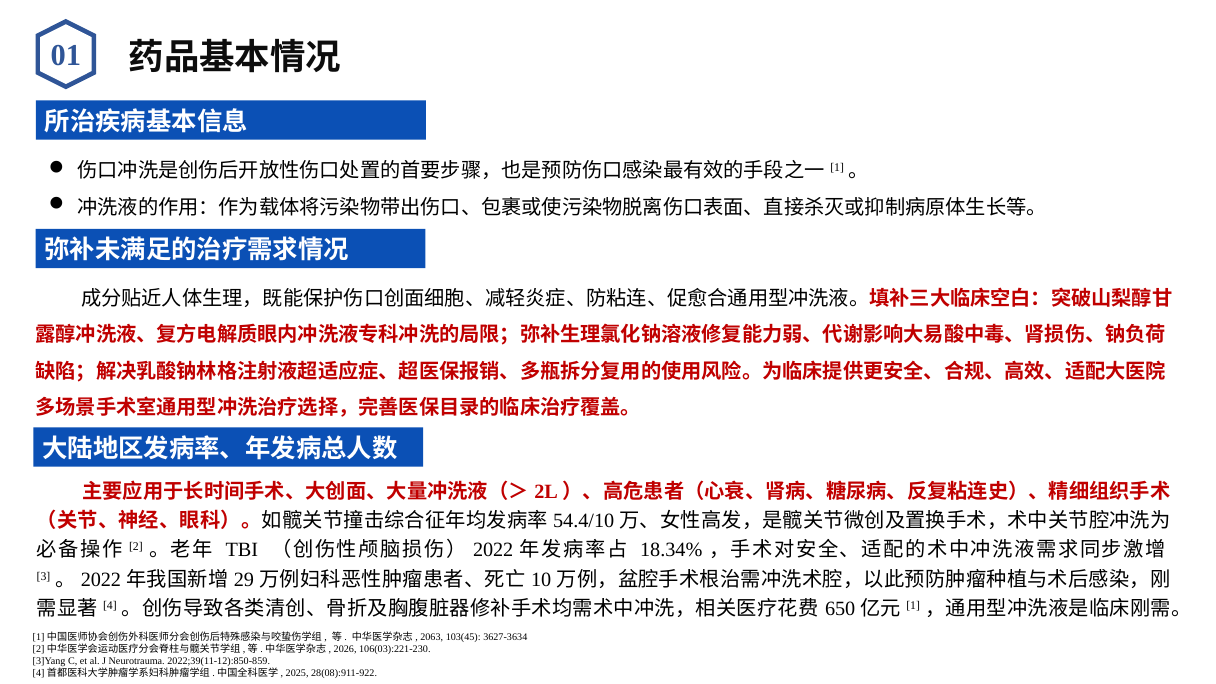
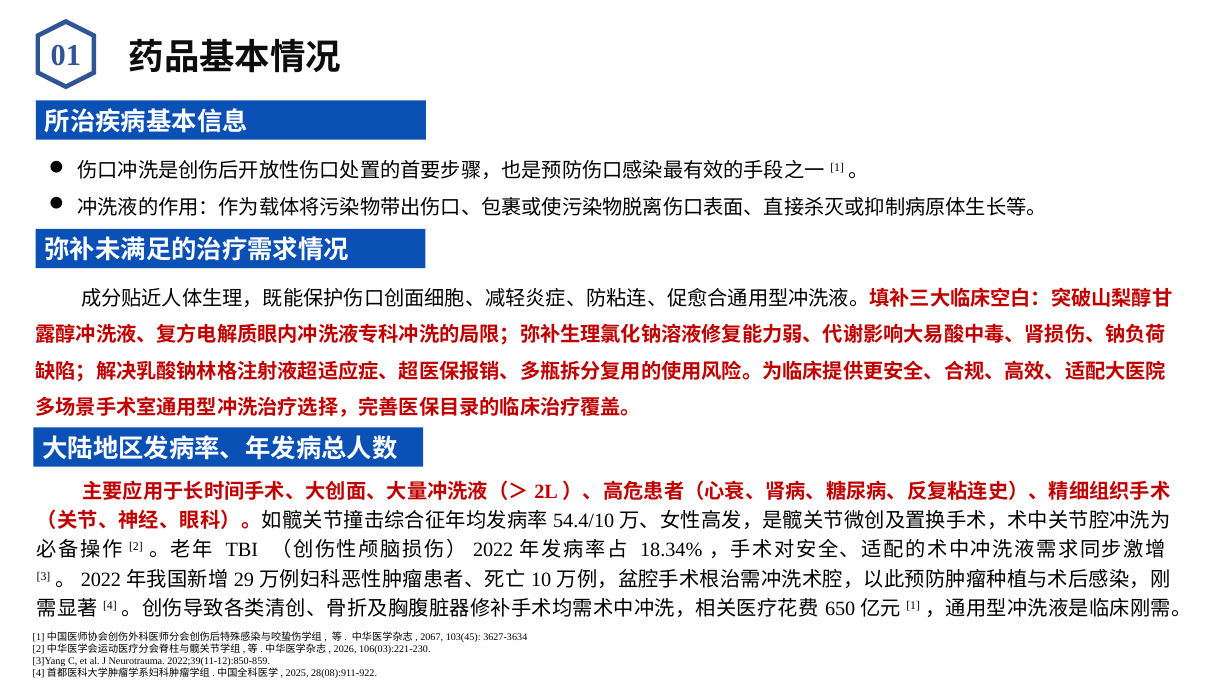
2063: 2063 -> 2067
